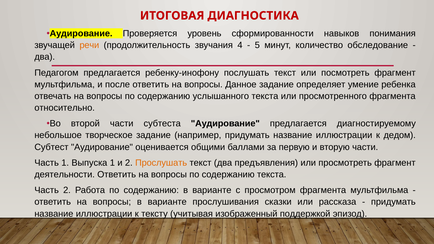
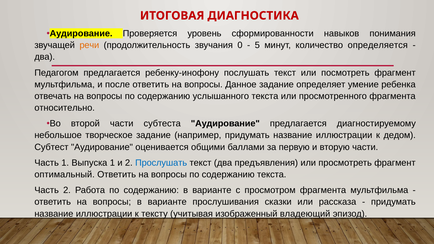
4: 4 -> 0
обследование: обследование -> определяется
Прослушать colour: orange -> blue
деятельности: деятельности -> оптимальный
поддержкой: поддержкой -> владеющий
